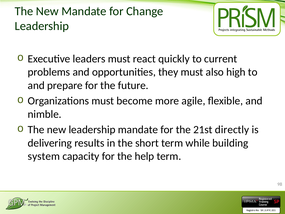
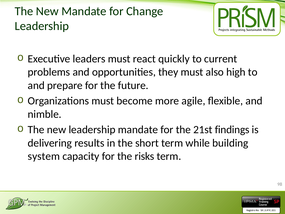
directly: directly -> findings
help: help -> risks
